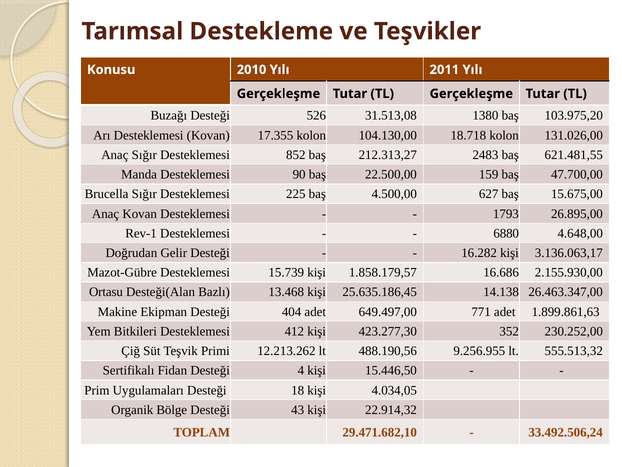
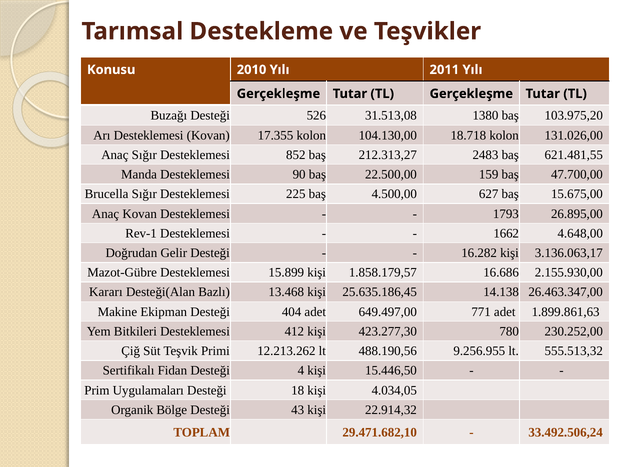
6880: 6880 -> 1662
15.739: 15.739 -> 15.899
Ortasu: Ortasu -> Kararı
352: 352 -> 780
